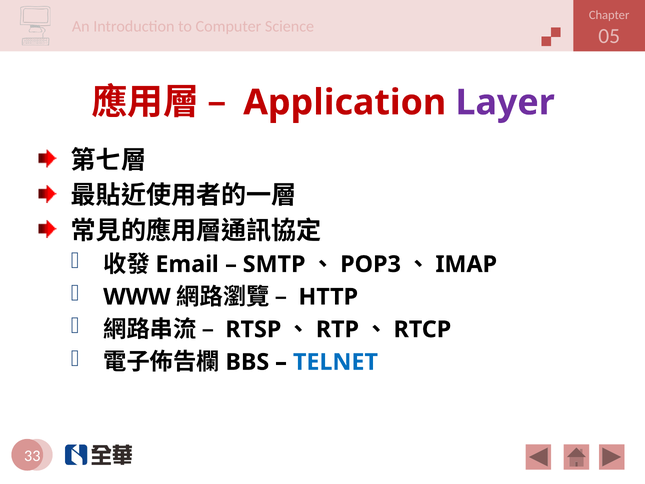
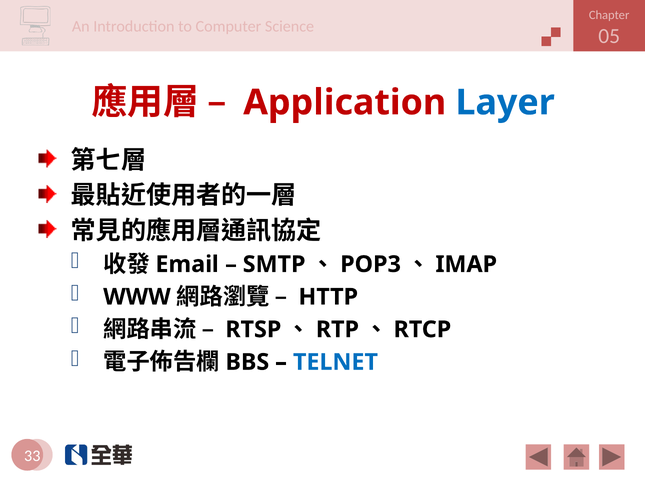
Layer colour: purple -> blue
